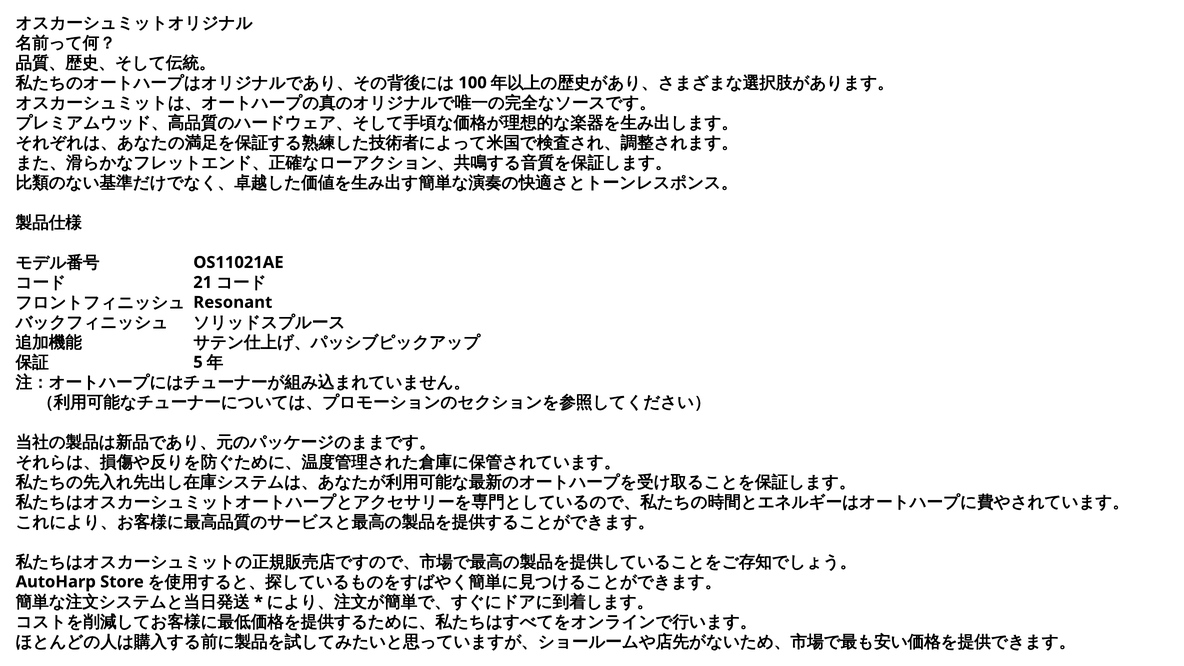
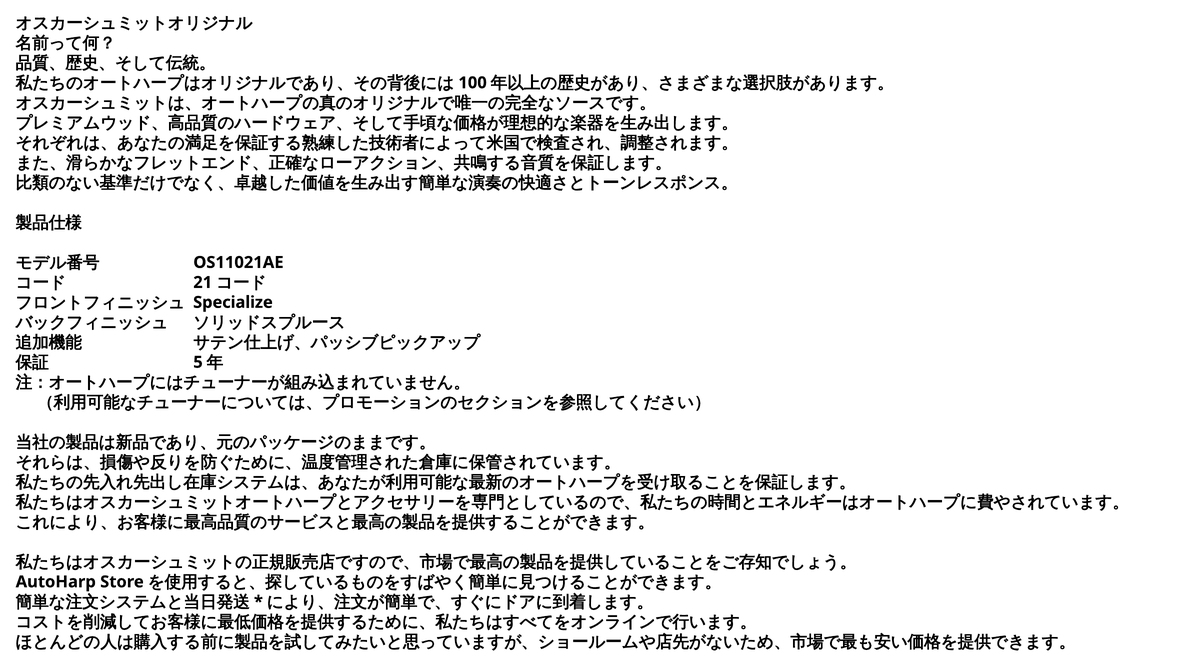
Resonant: Resonant -> Specialize
